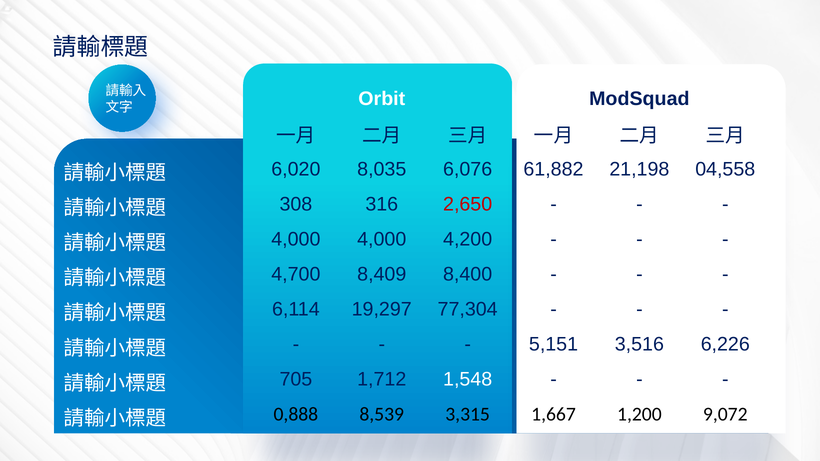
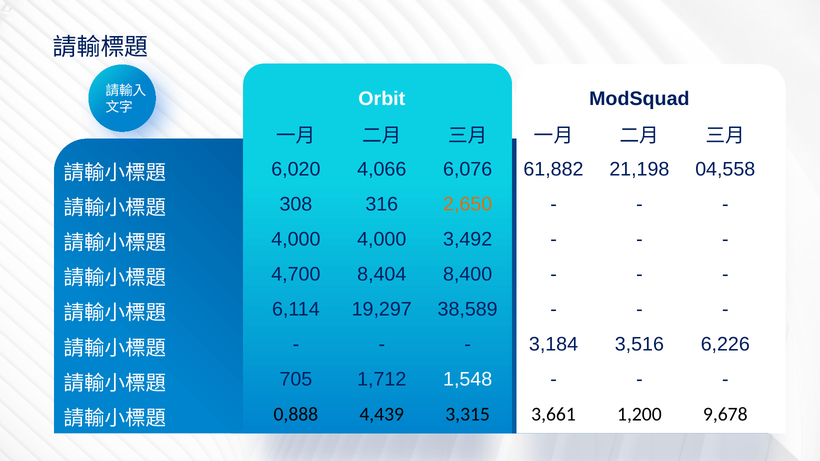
8,035: 8,035 -> 4,066
2,650 colour: red -> orange
4,200: 4,200 -> 3,492
8,409: 8,409 -> 8,404
77,304: 77,304 -> 38,589
5,151: 5,151 -> 3,184
8,539: 8,539 -> 4,439
1,667: 1,667 -> 3,661
9,072: 9,072 -> 9,678
